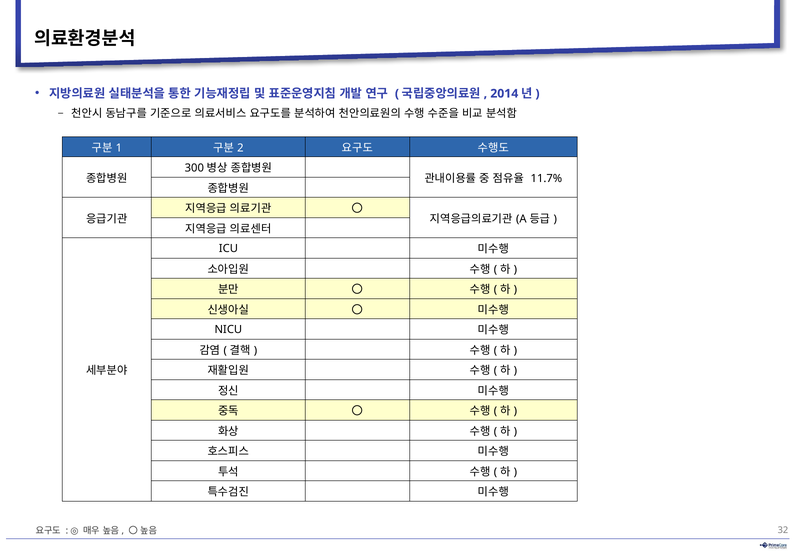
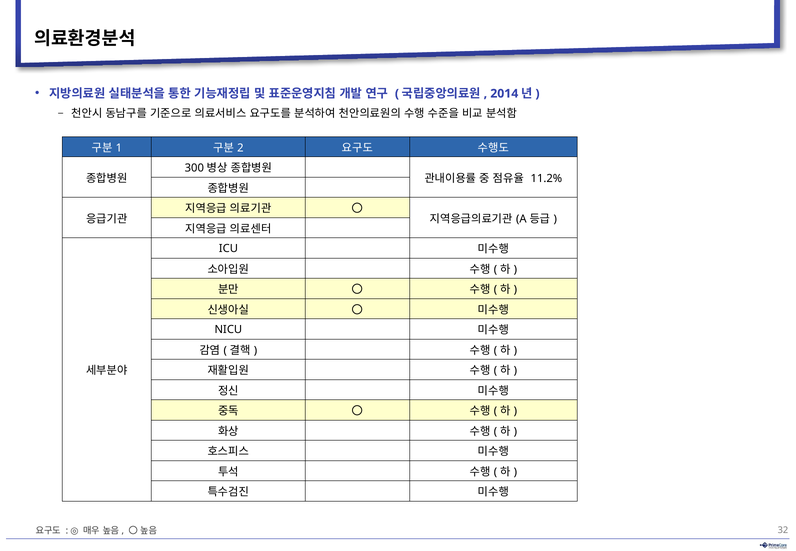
11.7%: 11.7% -> 11.2%
